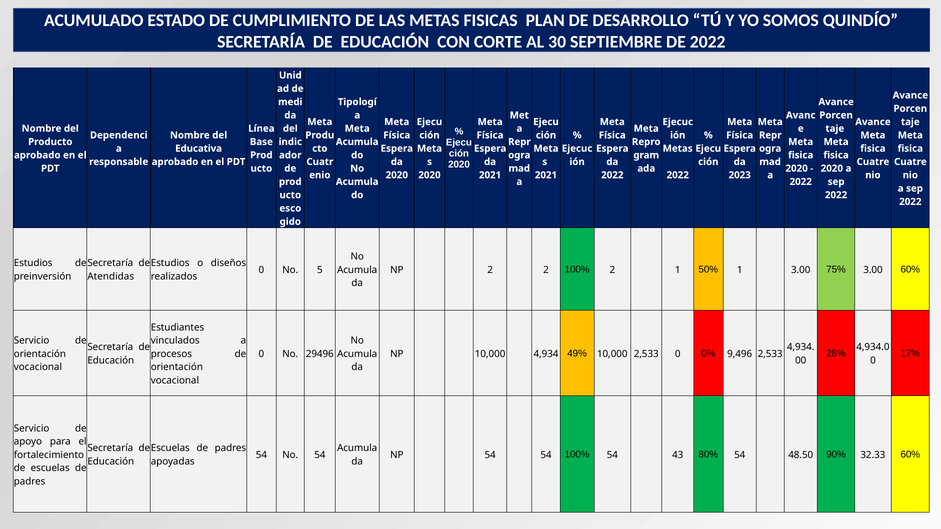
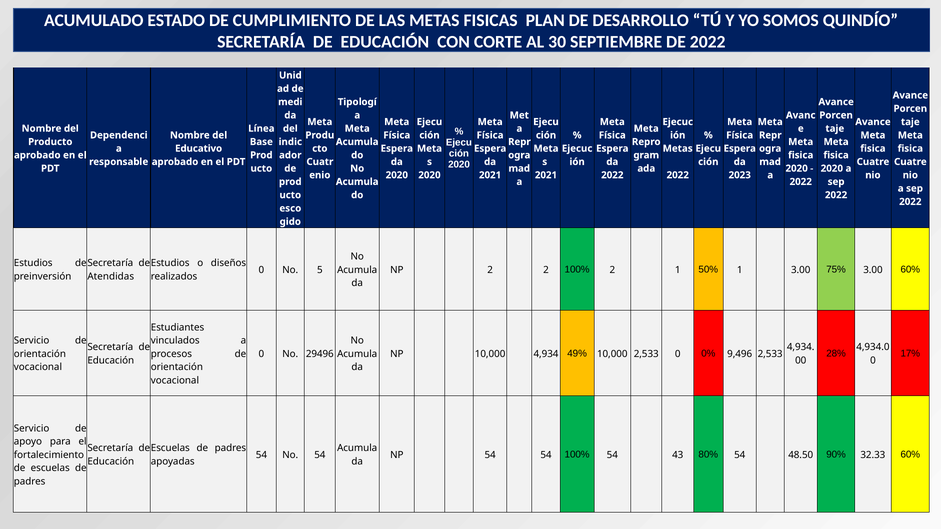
Educativa: Educativa -> Educativo
